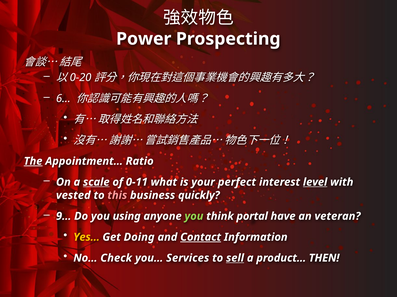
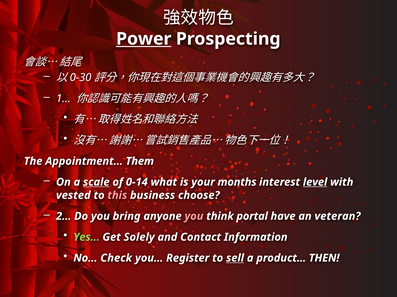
Power underline: none -> present
0-20: 0-20 -> 0-30
6…: 6… -> 1…
The underline: present -> none
Ratio: Ratio -> Them
0-11: 0-11 -> 0-14
perfect: perfect -> months
quickly: quickly -> choose
9…: 9… -> 2…
using: using -> bring
you at (194, 217) colour: light green -> pink
Yes… colour: yellow -> light green
Doing: Doing -> Solely
Contact underline: present -> none
Services: Services -> Register
